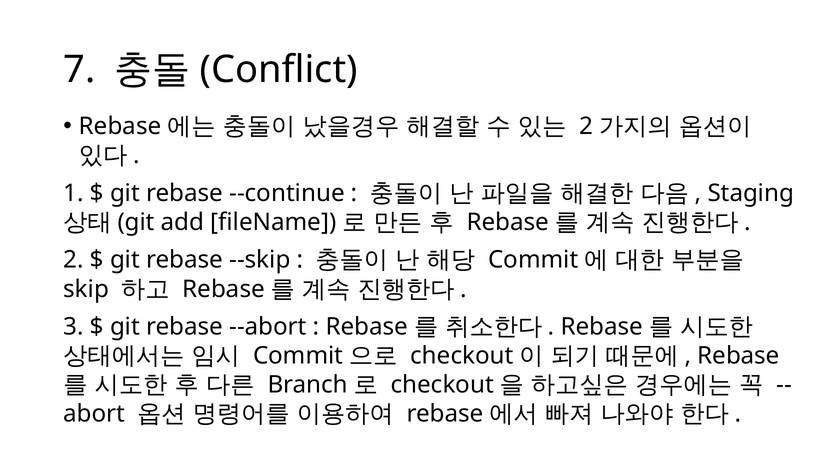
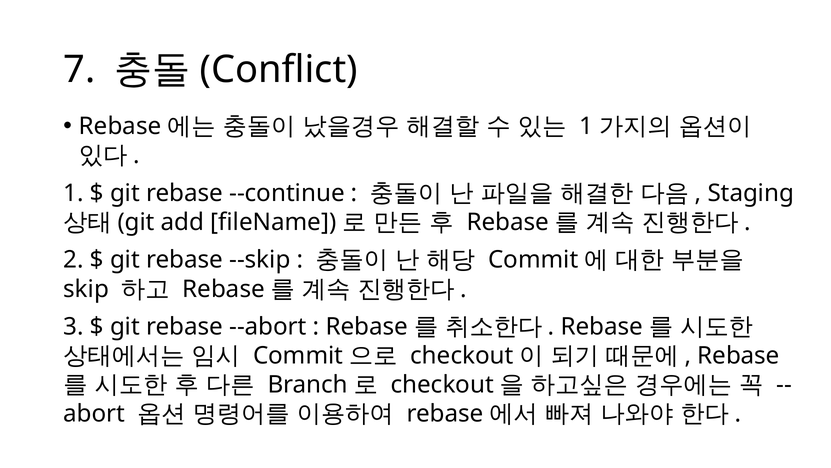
2 at (586, 126): 2 -> 1
